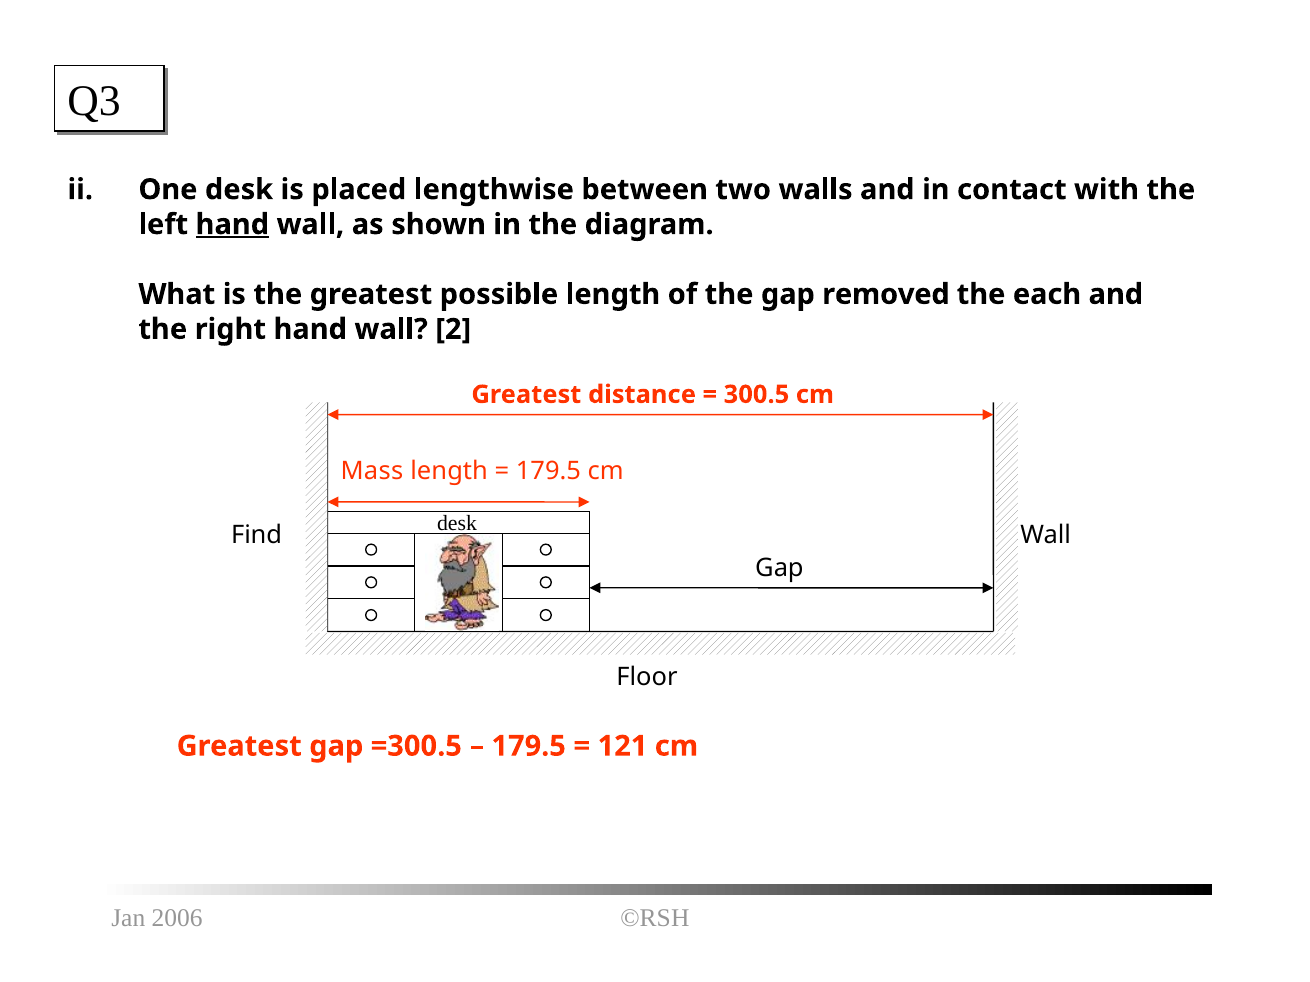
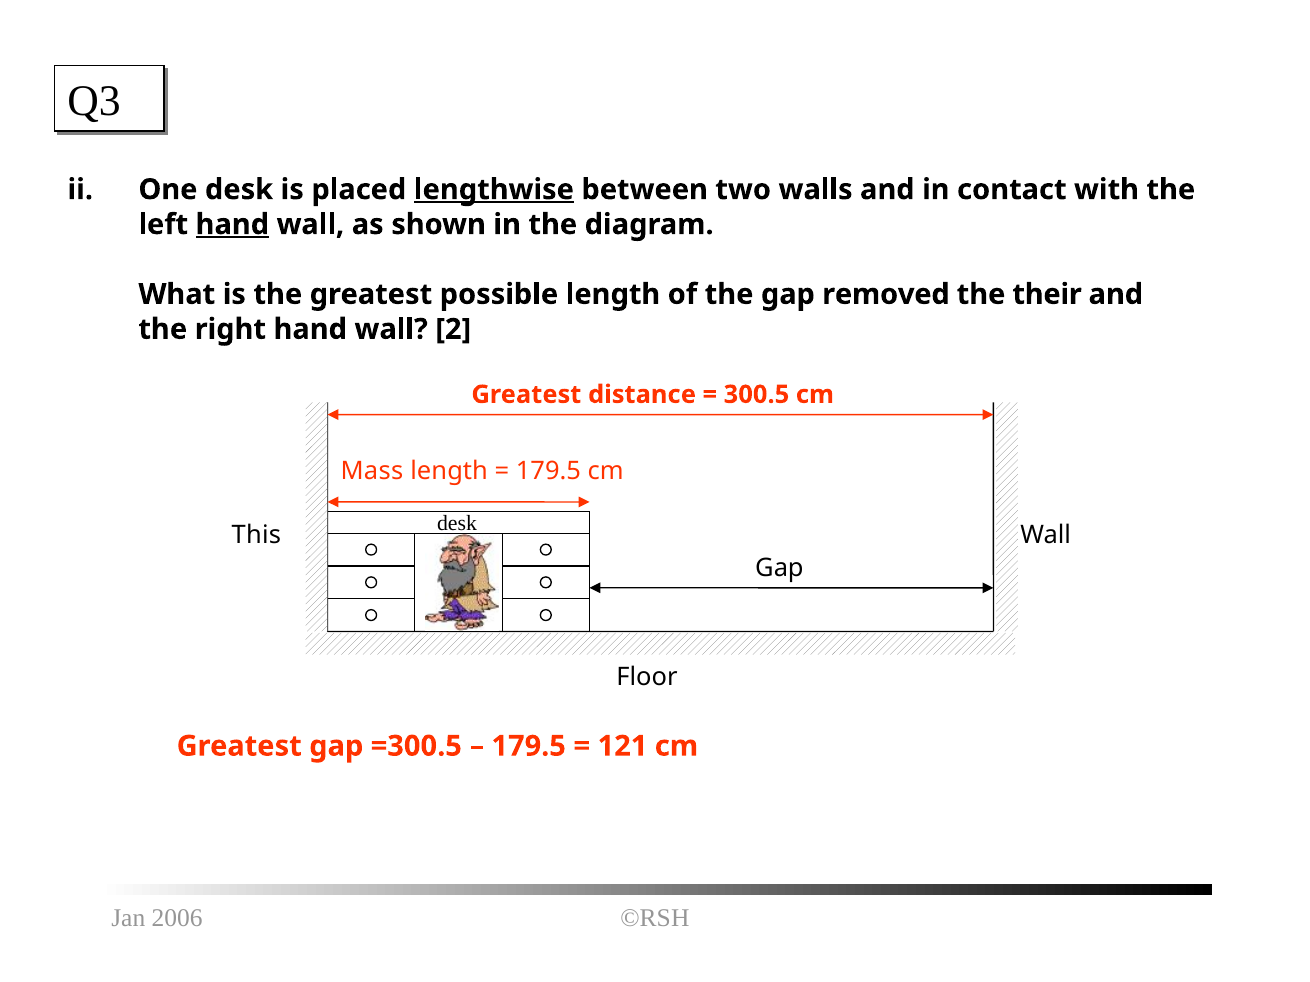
lengthwise underline: none -> present
each: each -> their
Find: Find -> This
